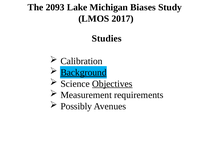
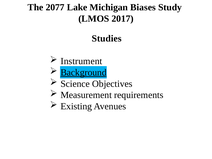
2093: 2093 -> 2077
Calibration: Calibration -> Instrument
Objectives underline: present -> none
Possibly: Possibly -> Existing
